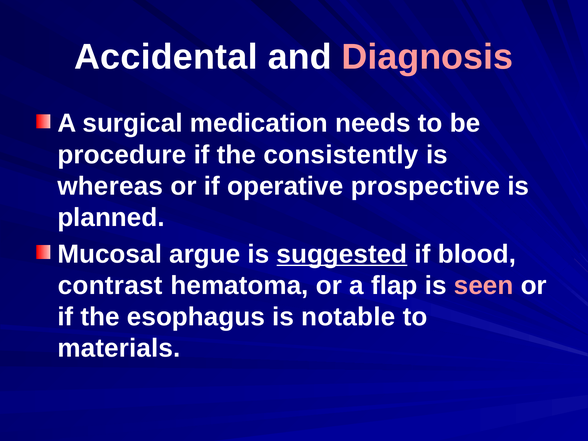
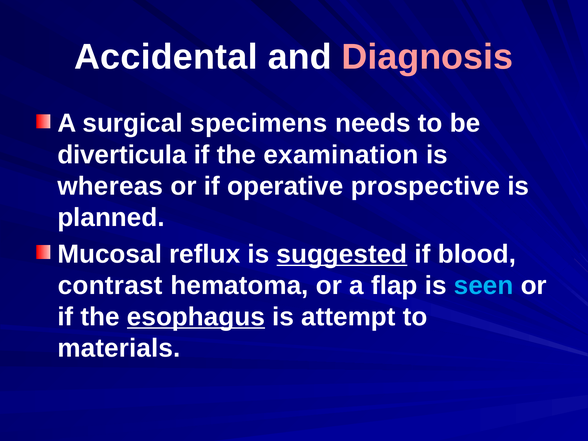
medication: medication -> specimens
procedure: procedure -> diverticula
consistently: consistently -> examination
argue: argue -> reflux
seen colour: pink -> light blue
esophagus underline: none -> present
notable: notable -> attempt
